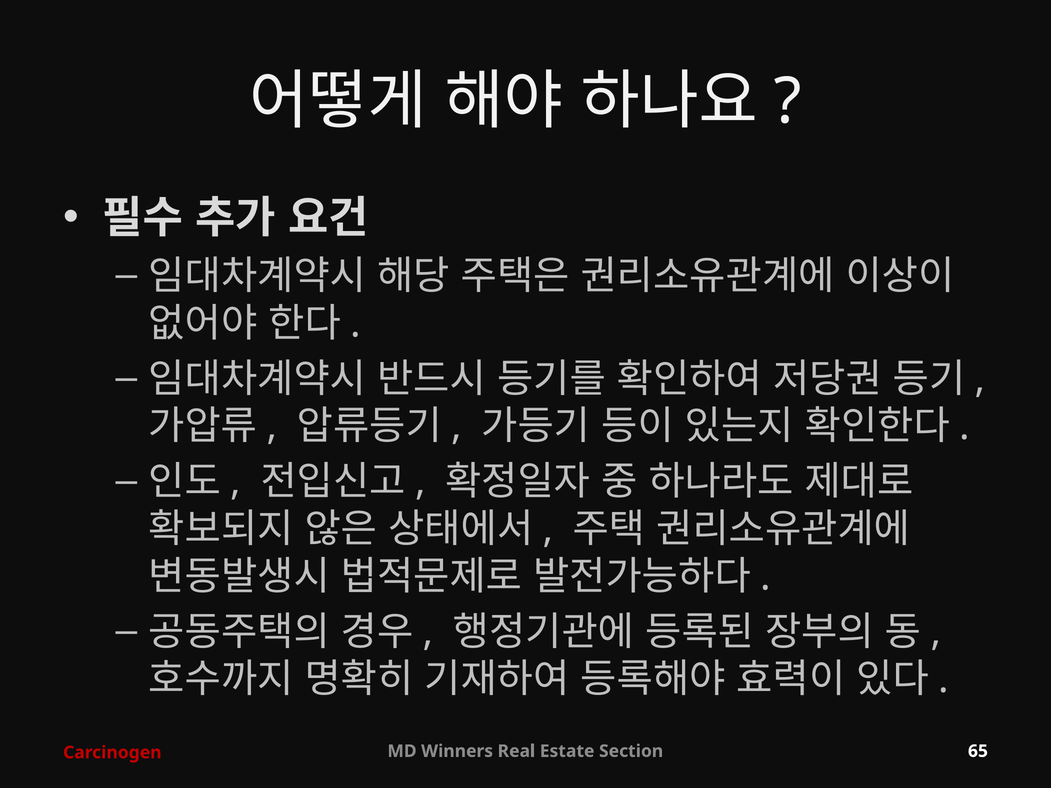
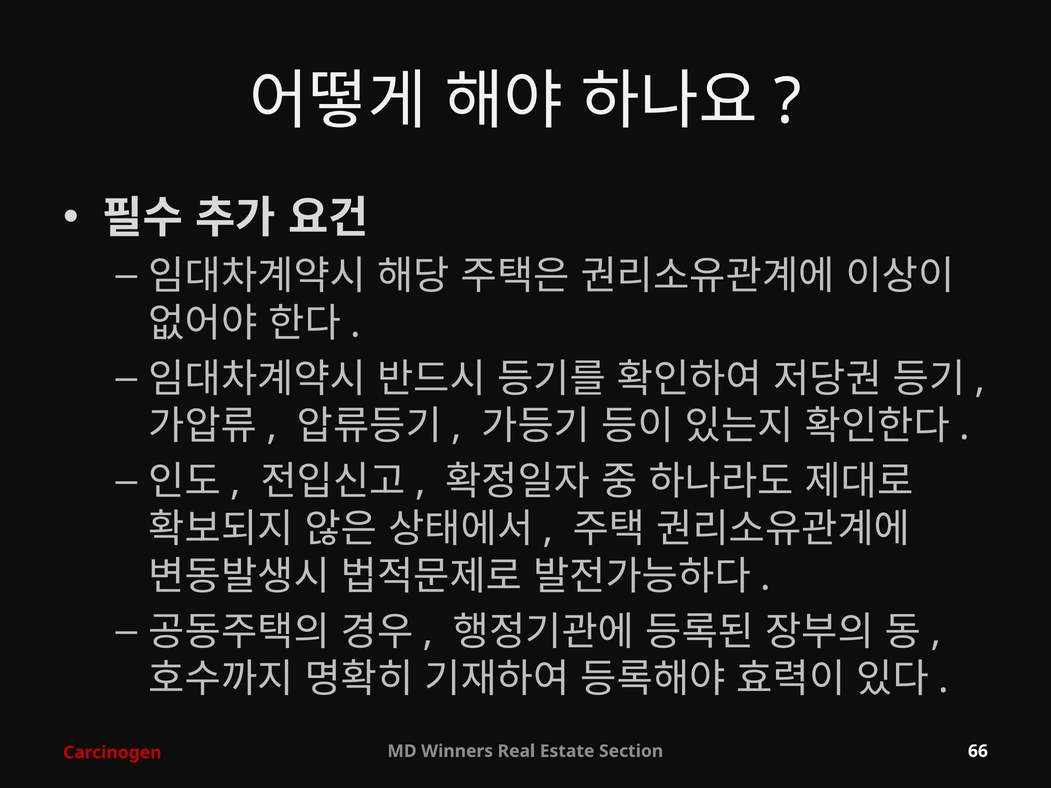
65: 65 -> 66
